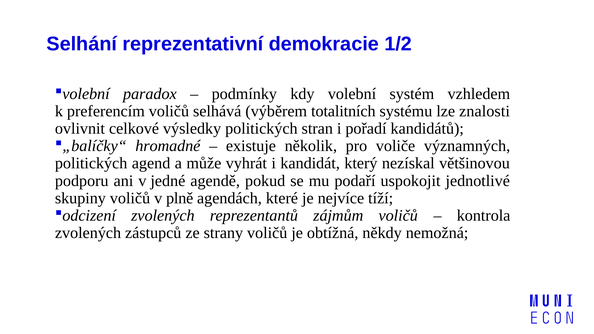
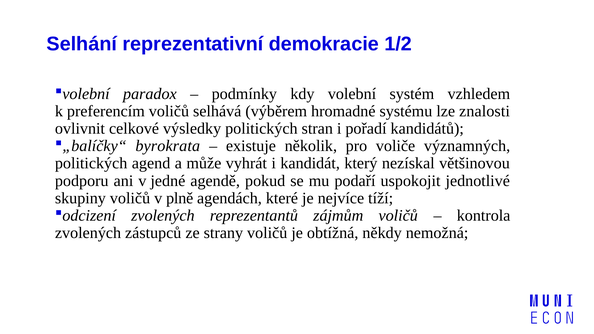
totalitních: totalitních -> hromadné
hromadné: hromadné -> byrokrata
